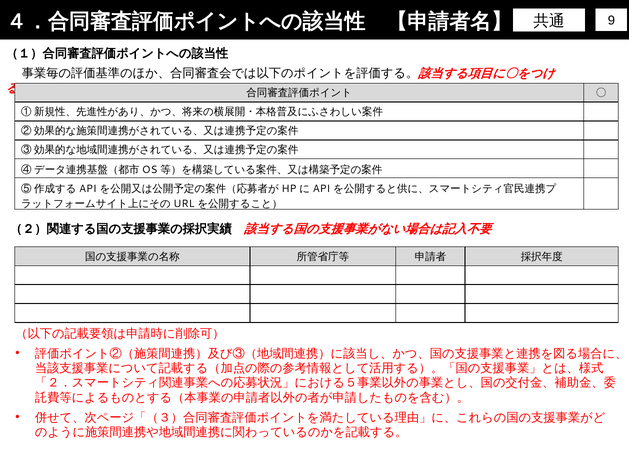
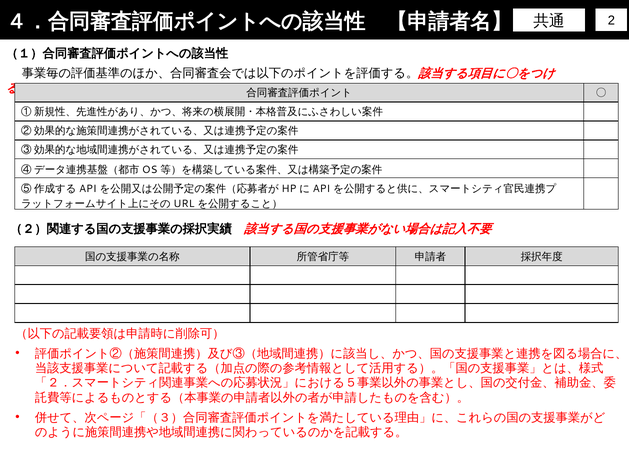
9: 9 -> 2
